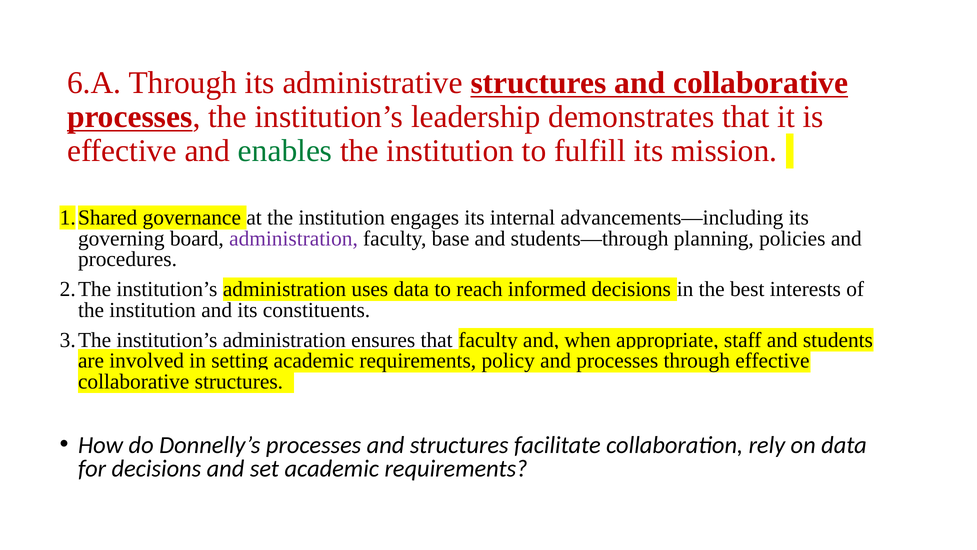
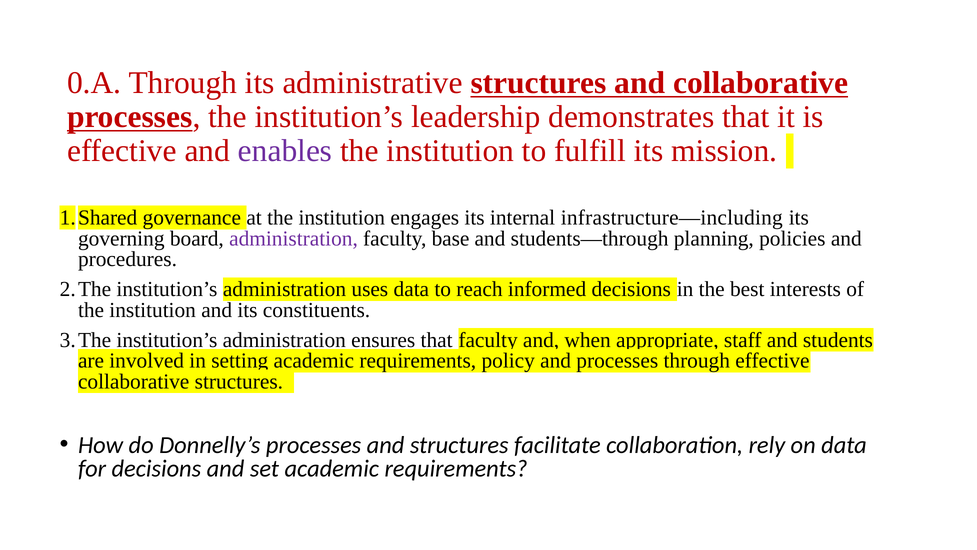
6.A: 6.A -> 0.A
enables colour: green -> purple
advancements—including: advancements—including -> infrastructure—including
